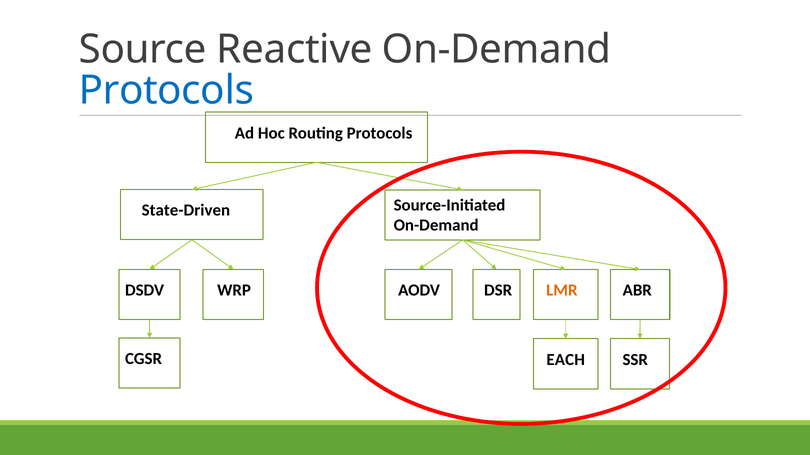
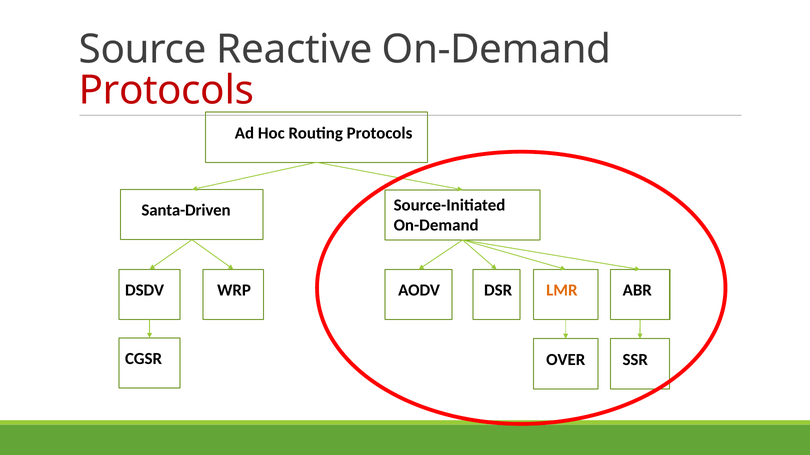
Protocols at (166, 91) colour: blue -> red
State-Driven: State-Driven -> Santa-Driven
EACH: EACH -> OVER
